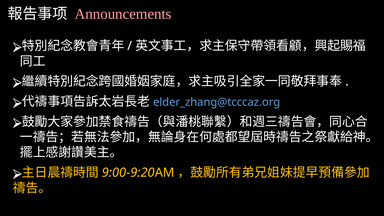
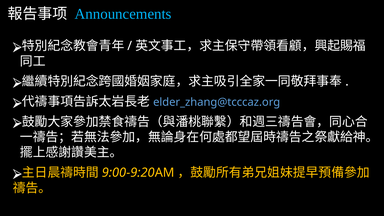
Announcements colour: pink -> light blue
